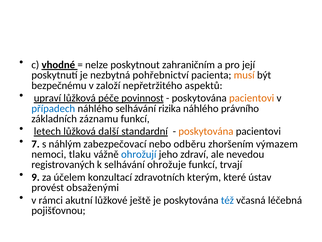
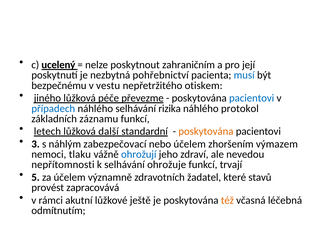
vhodné: vhodné -> ucelený
musí colour: orange -> blue
založí: založí -> vestu
aspektů: aspektů -> otiskem
upraví: upraví -> jiného
povinnost: povinnost -> převezme
pacientovi at (252, 98) colour: orange -> blue
právního: právního -> protokol
7: 7 -> 3
nebo odběru: odběru -> účelem
registrovaných: registrovaných -> nepřítomnosti
9: 9 -> 5
konzultací: konzultací -> významně
kterým: kterým -> žadatel
ústav: ústav -> stavů
obsaženými: obsaženými -> zapracovává
též colour: blue -> orange
pojišťovnou: pojišťovnou -> odmítnutím
